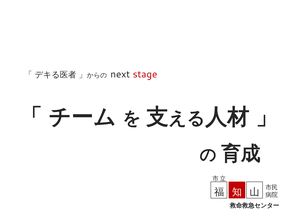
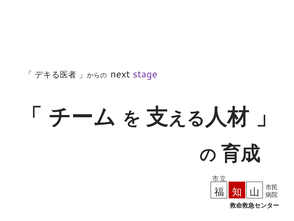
stage colour: red -> purple
